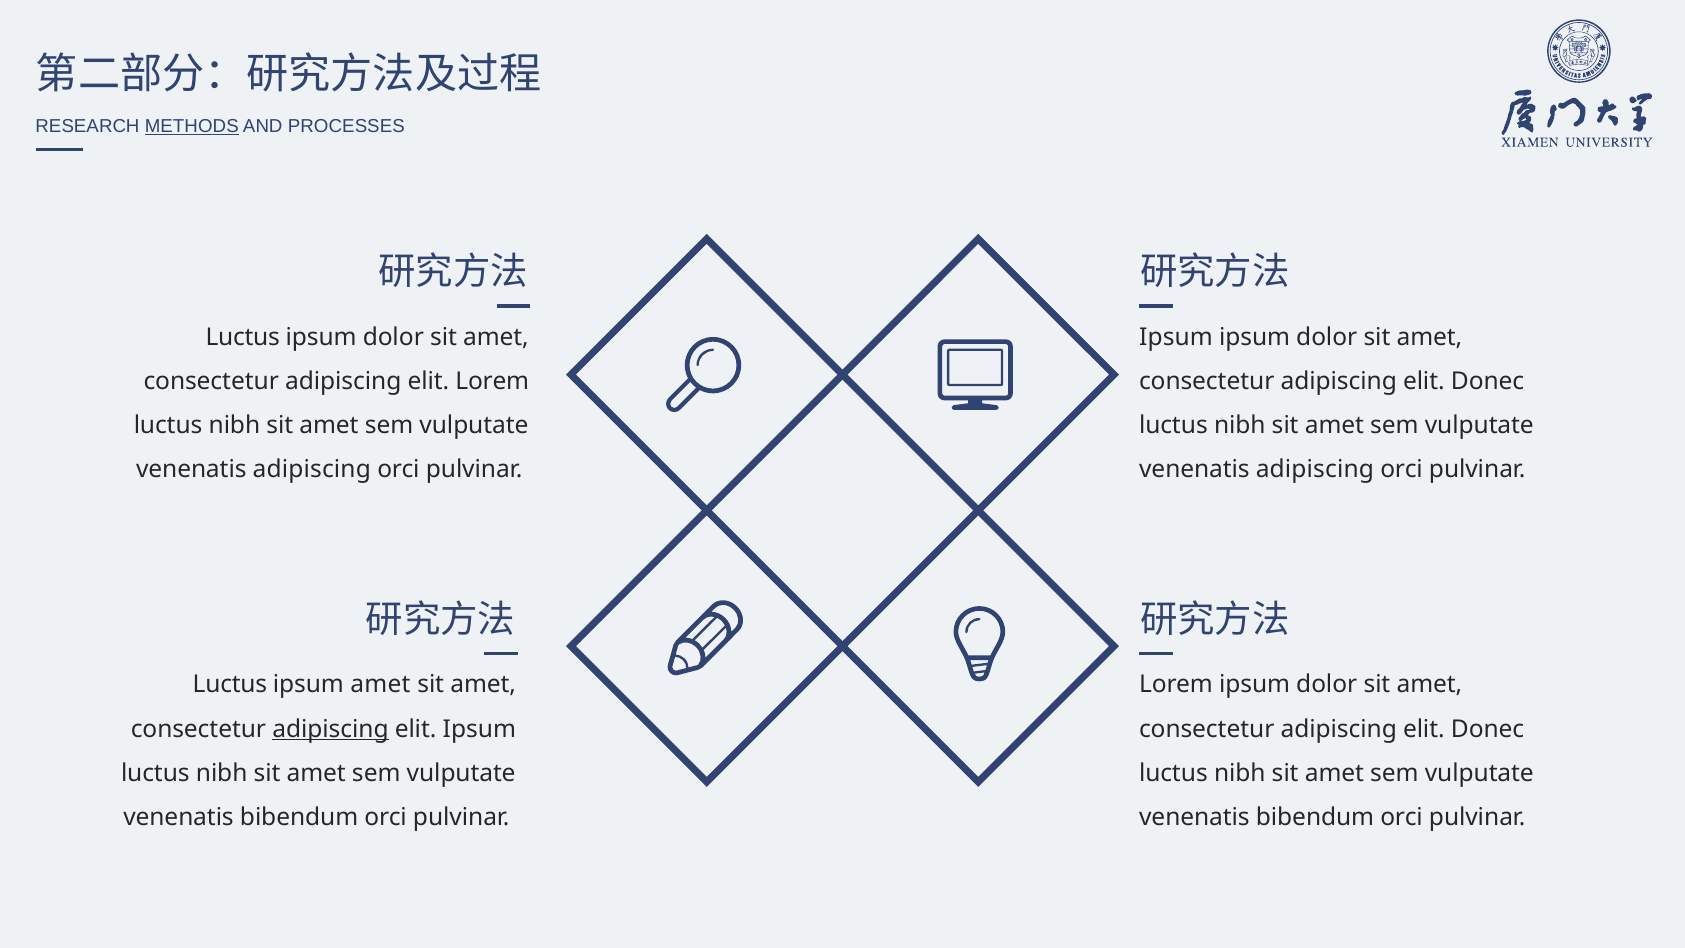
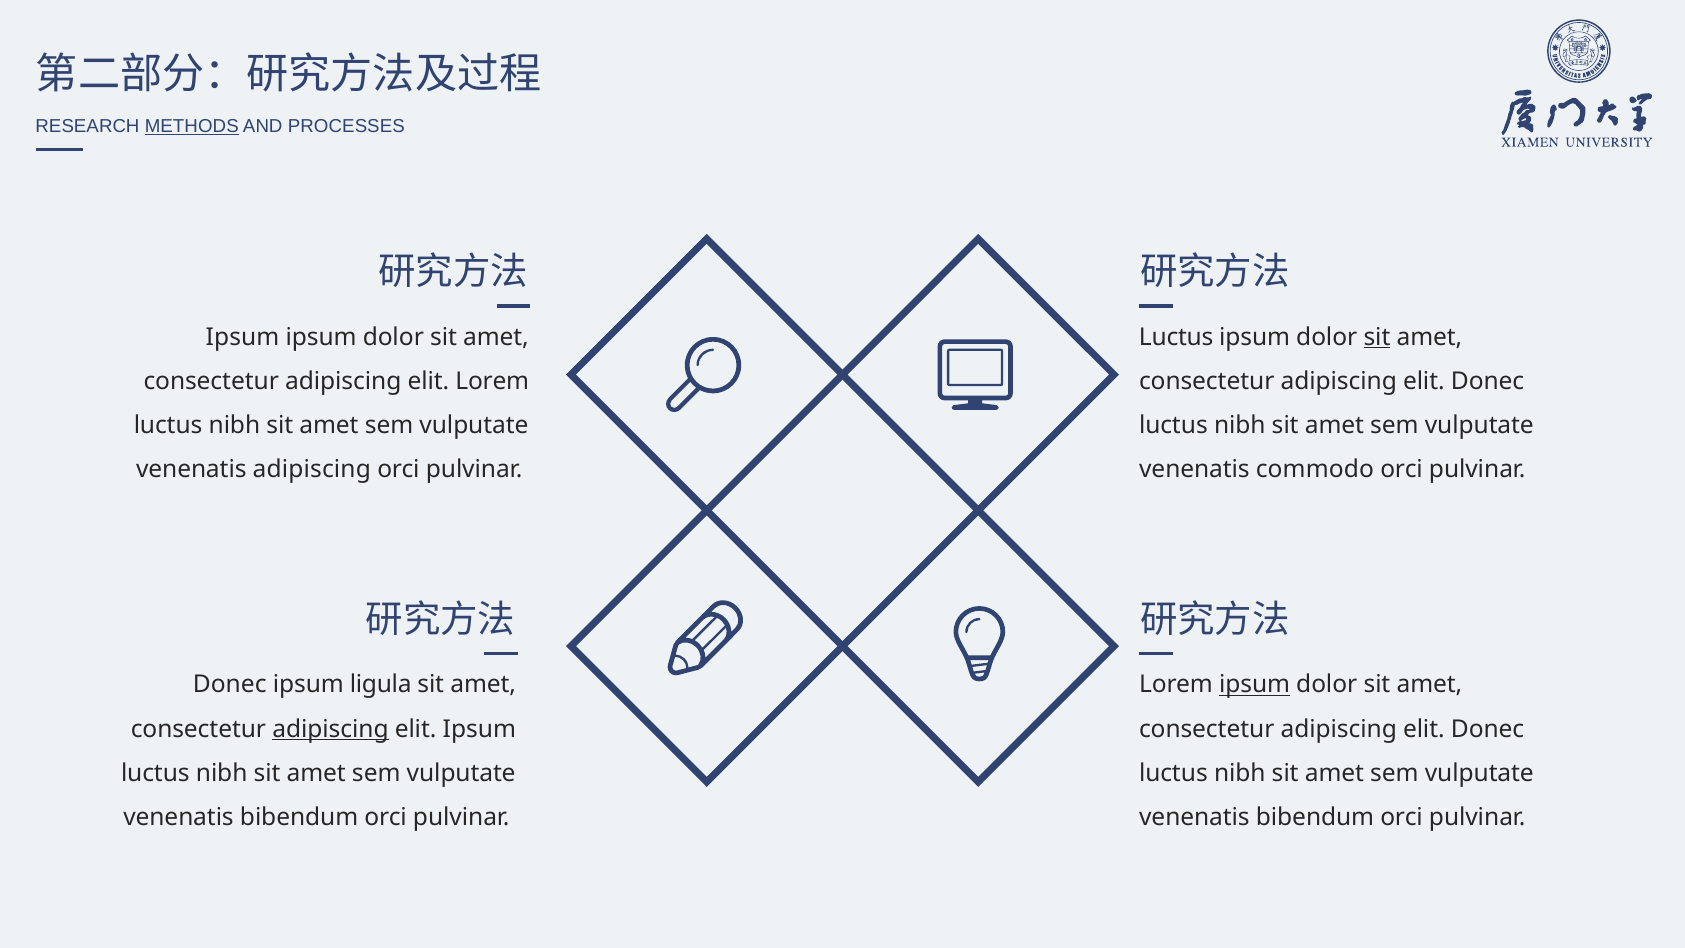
Luctus at (243, 337): Luctus -> Ipsum
Ipsum at (1176, 337): Ipsum -> Luctus
sit at (1377, 337) underline: none -> present
adipiscing at (1315, 470): adipiscing -> commodo
Luctus at (230, 685): Luctus -> Donec
ipsum amet: amet -> ligula
ipsum at (1255, 685) underline: none -> present
